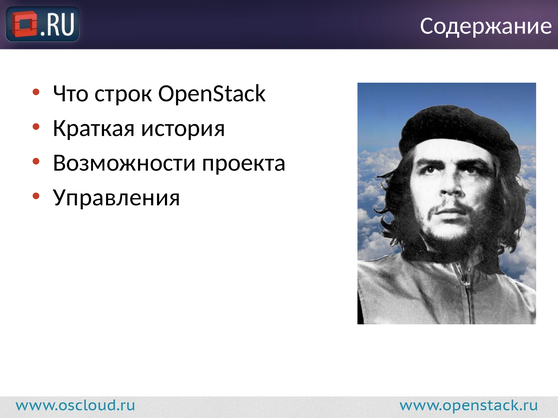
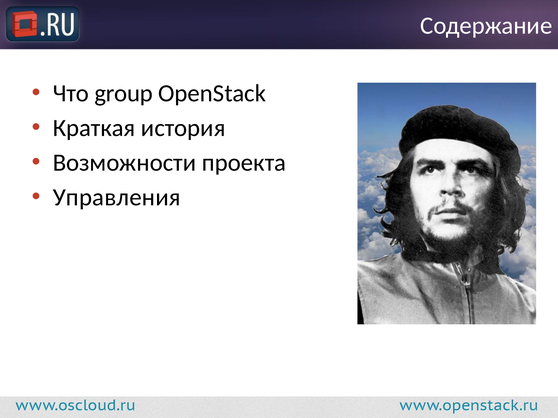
строк: строк -> group
